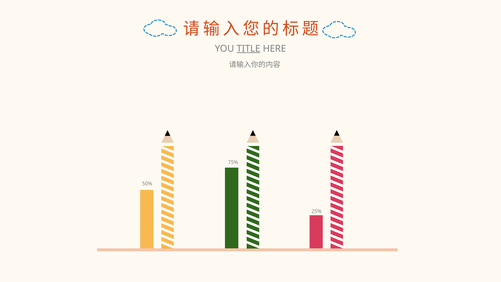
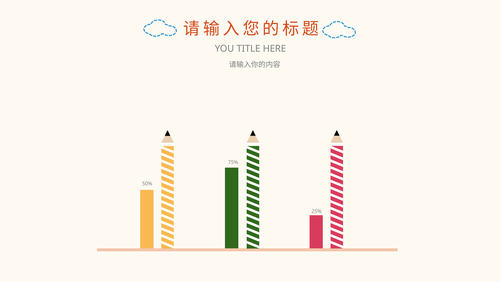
TITLE underline: present -> none
